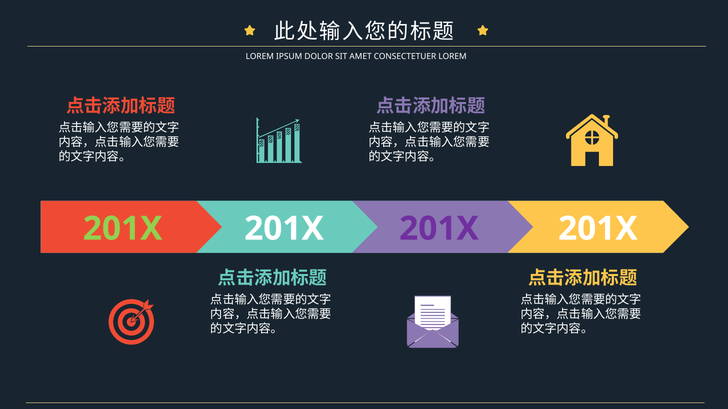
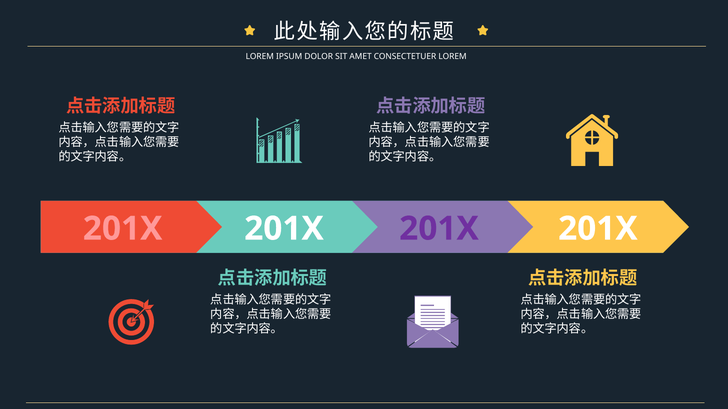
201X at (123, 229) colour: light green -> pink
